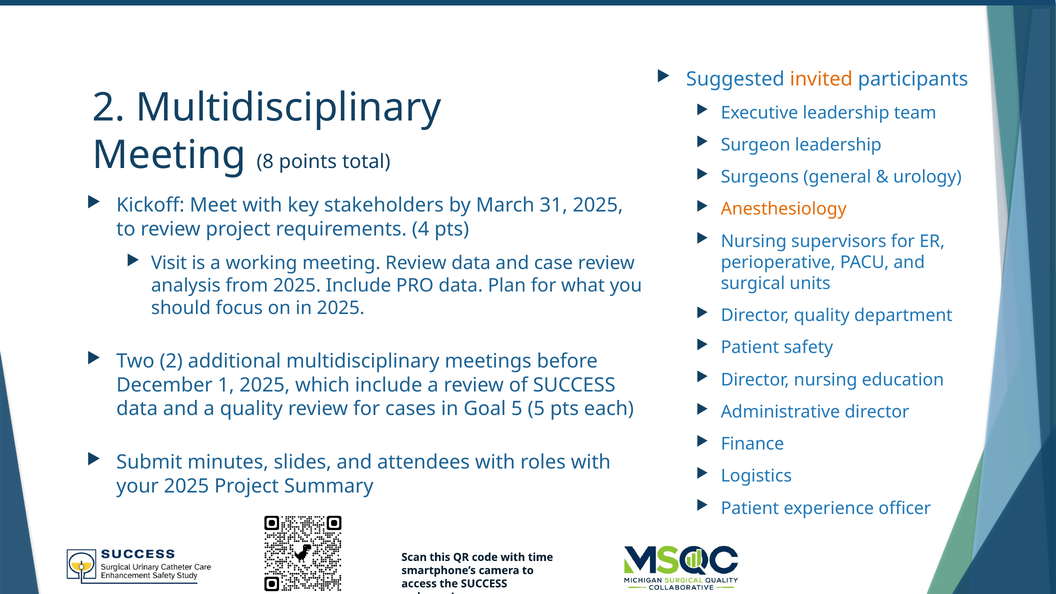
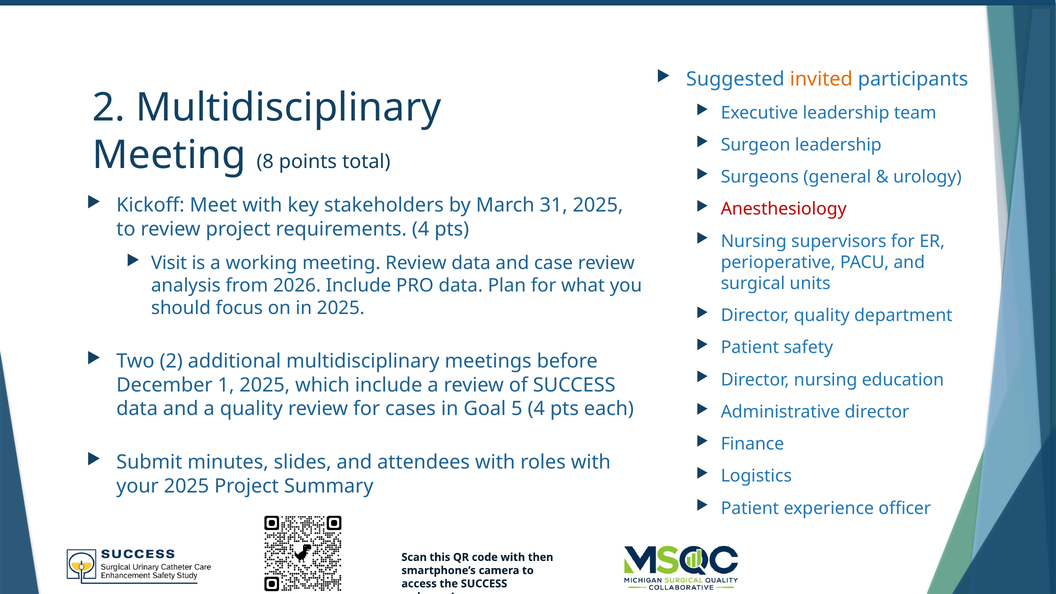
Anesthesiology colour: orange -> red
from 2025: 2025 -> 2026
5 5: 5 -> 4
time: time -> then
